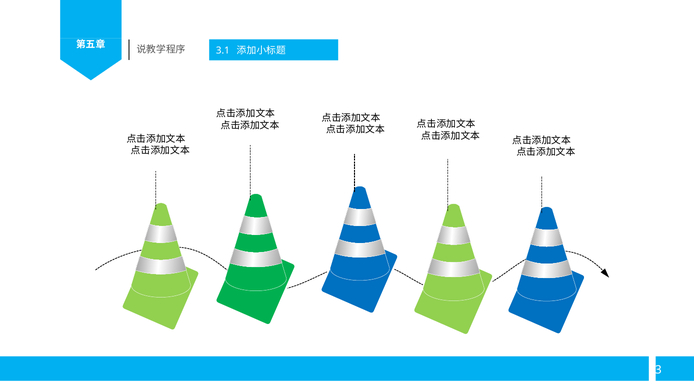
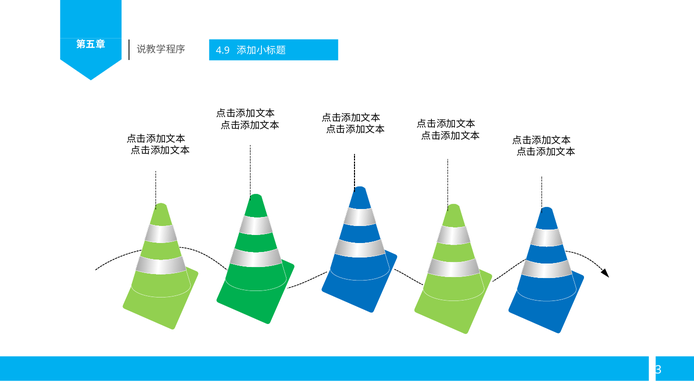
3.1: 3.1 -> 4.9
